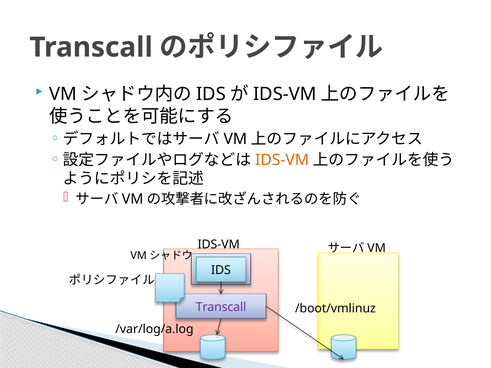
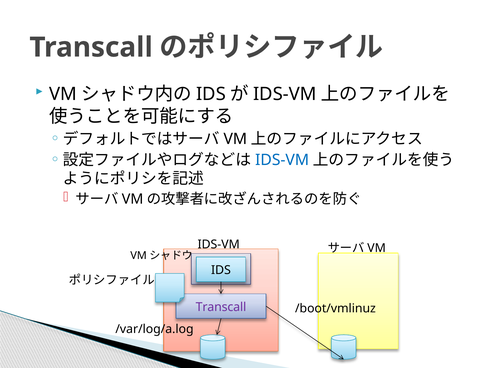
IDS-VM at (282, 160) colour: orange -> blue
